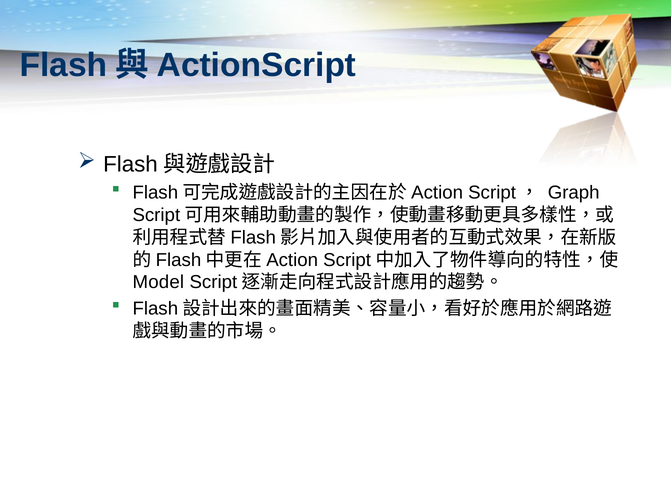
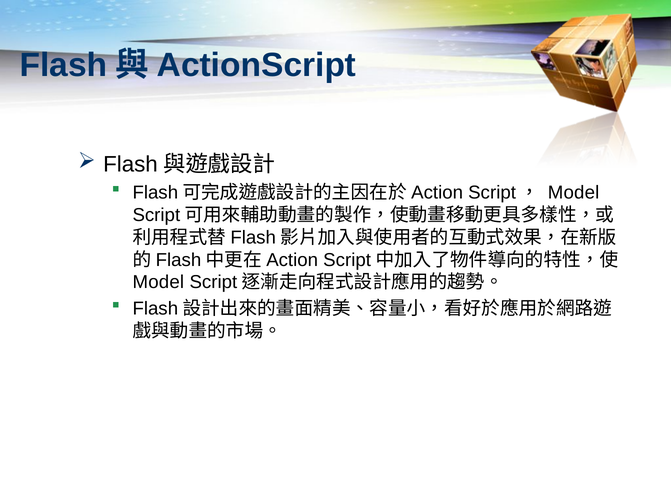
Script， Graph: Graph -> Model
